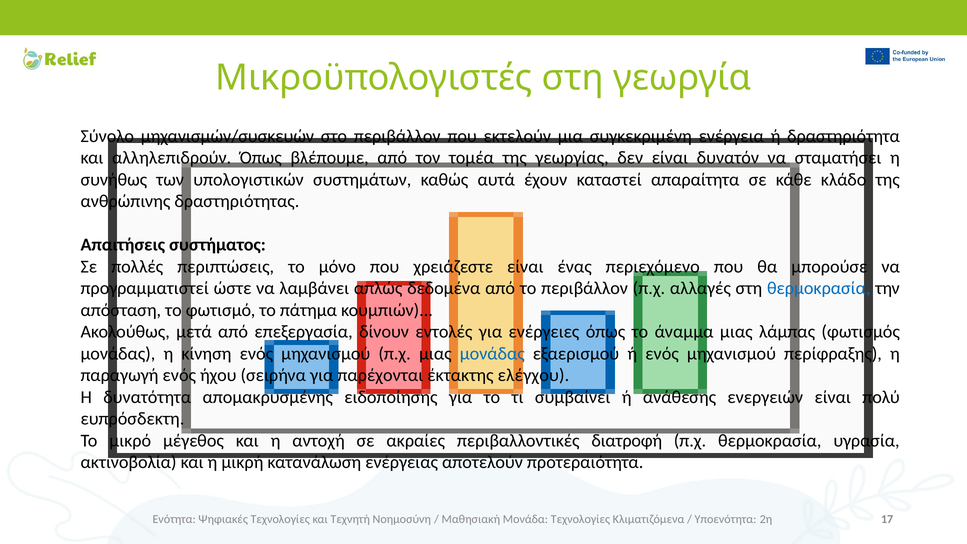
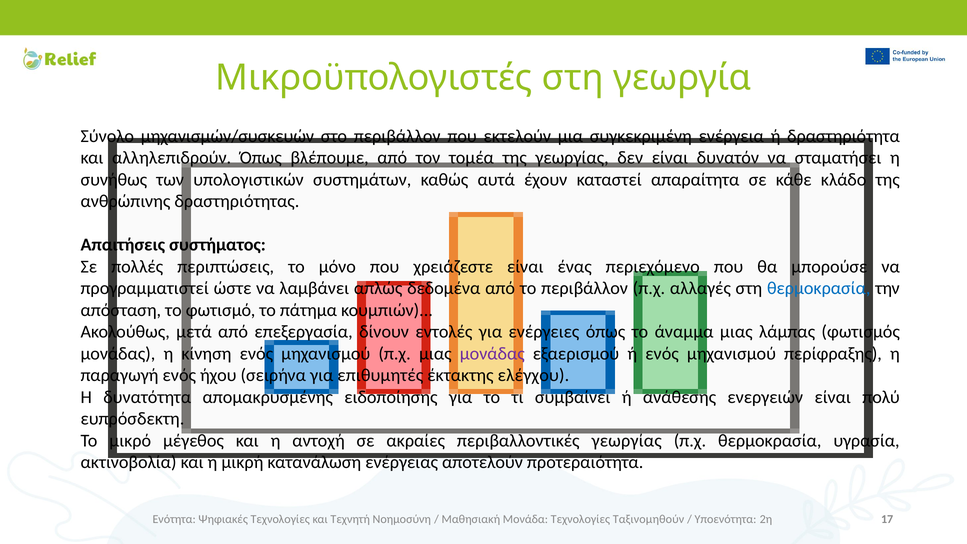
μονάδας at (492, 354) colour: blue -> purple
παρέχονται: παρέχονται -> επιθυμητές
περιβαλλοντικές διατροφή: διατροφή -> γεωργίας
Κλιματιζόμενα: Κλιματιζόμενα -> Ταξινομηθούν
